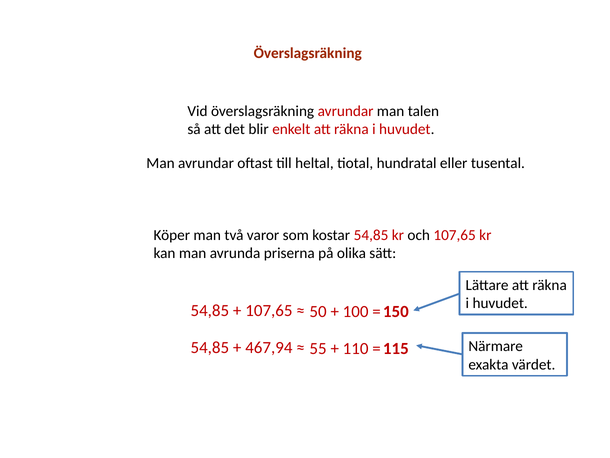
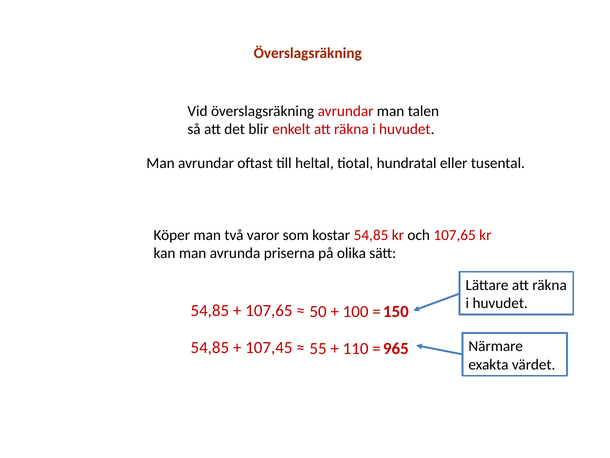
467,94: 467,94 -> 107,45
115: 115 -> 965
